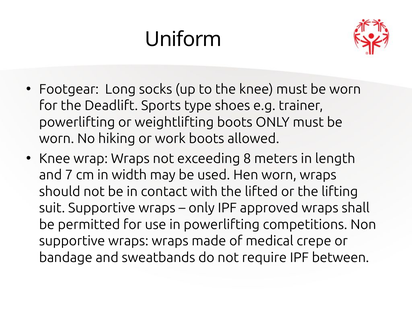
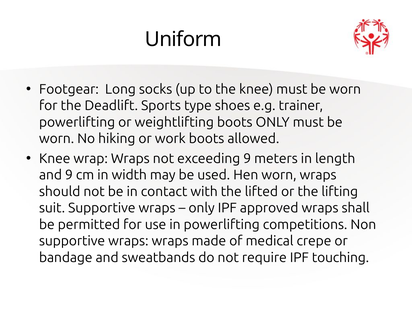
exceeding 8: 8 -> 9
and 7: 7 -> 9
between: between -> touching
